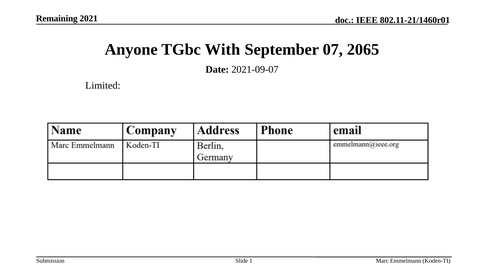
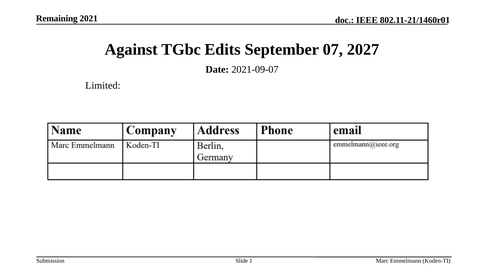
Anyone: Anyone -> Against
With: With -> Edits
2065: 2065 -> 2027
